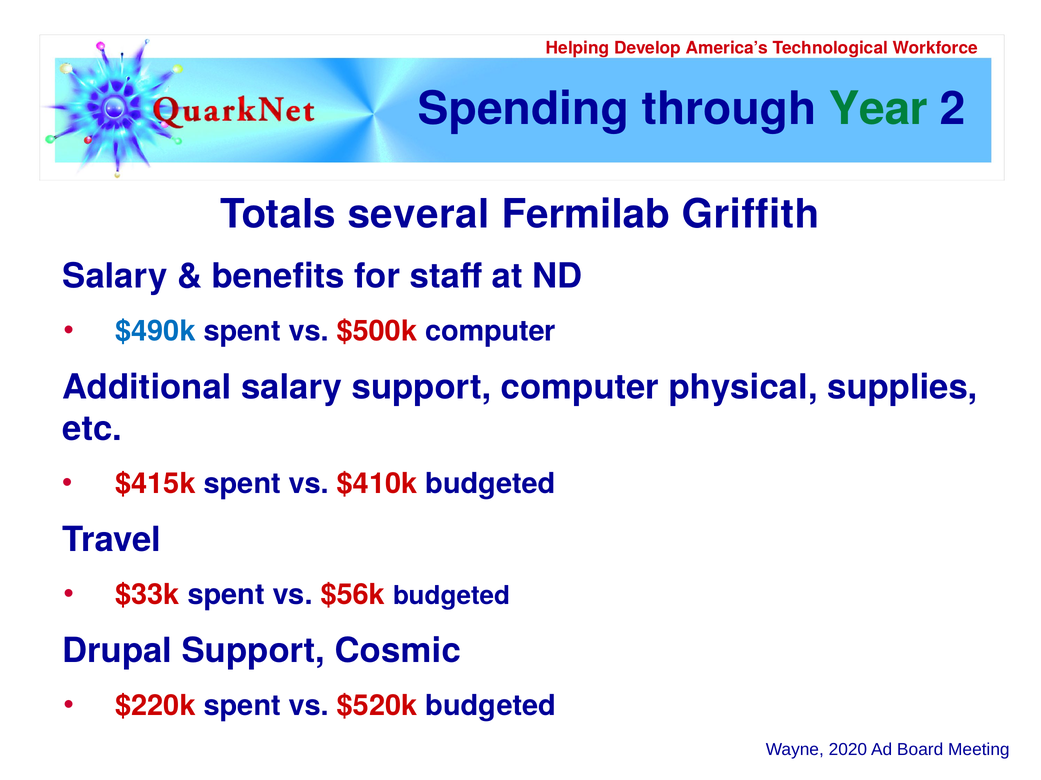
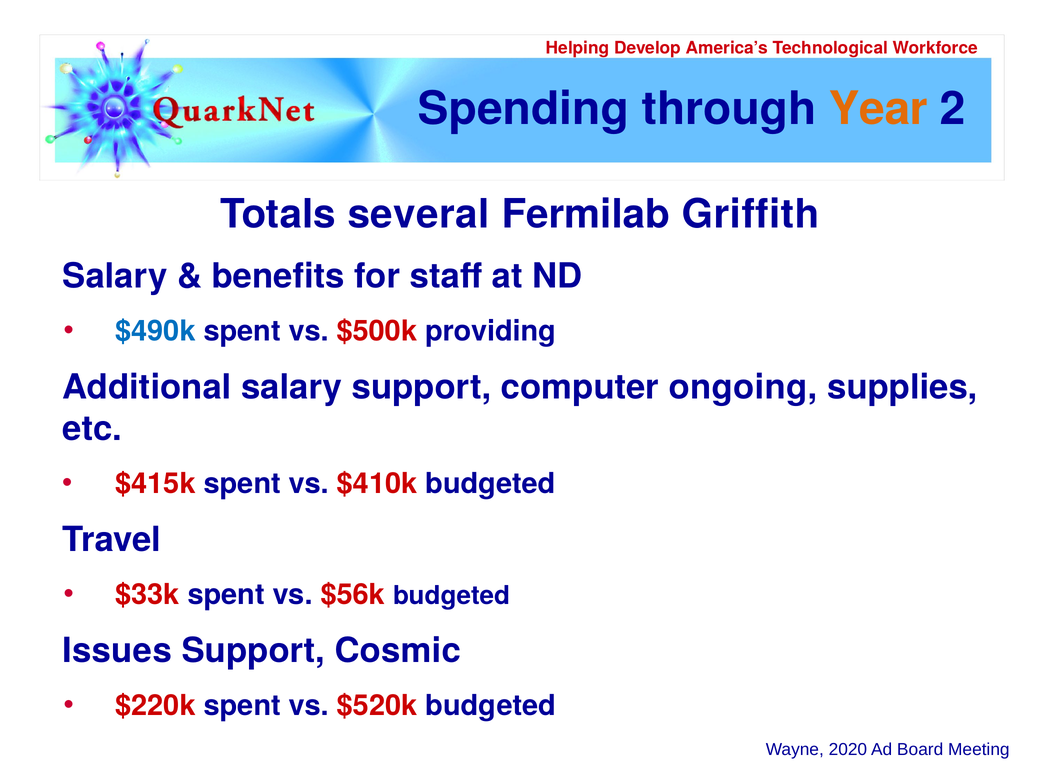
Year colour: green -> orange
$500k computer: computer -> providing
physical: physical -> ongoing
Drupal: Drupal -> Issues
